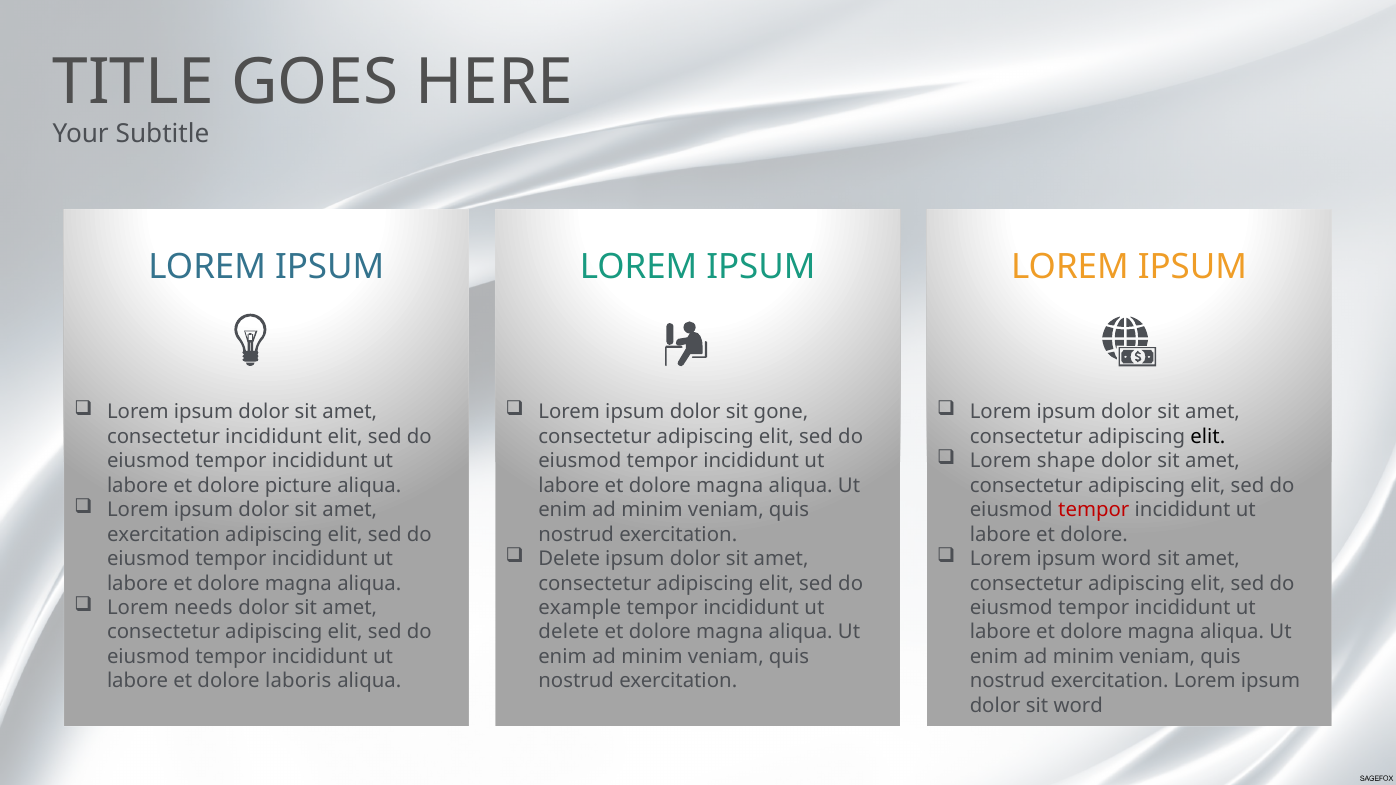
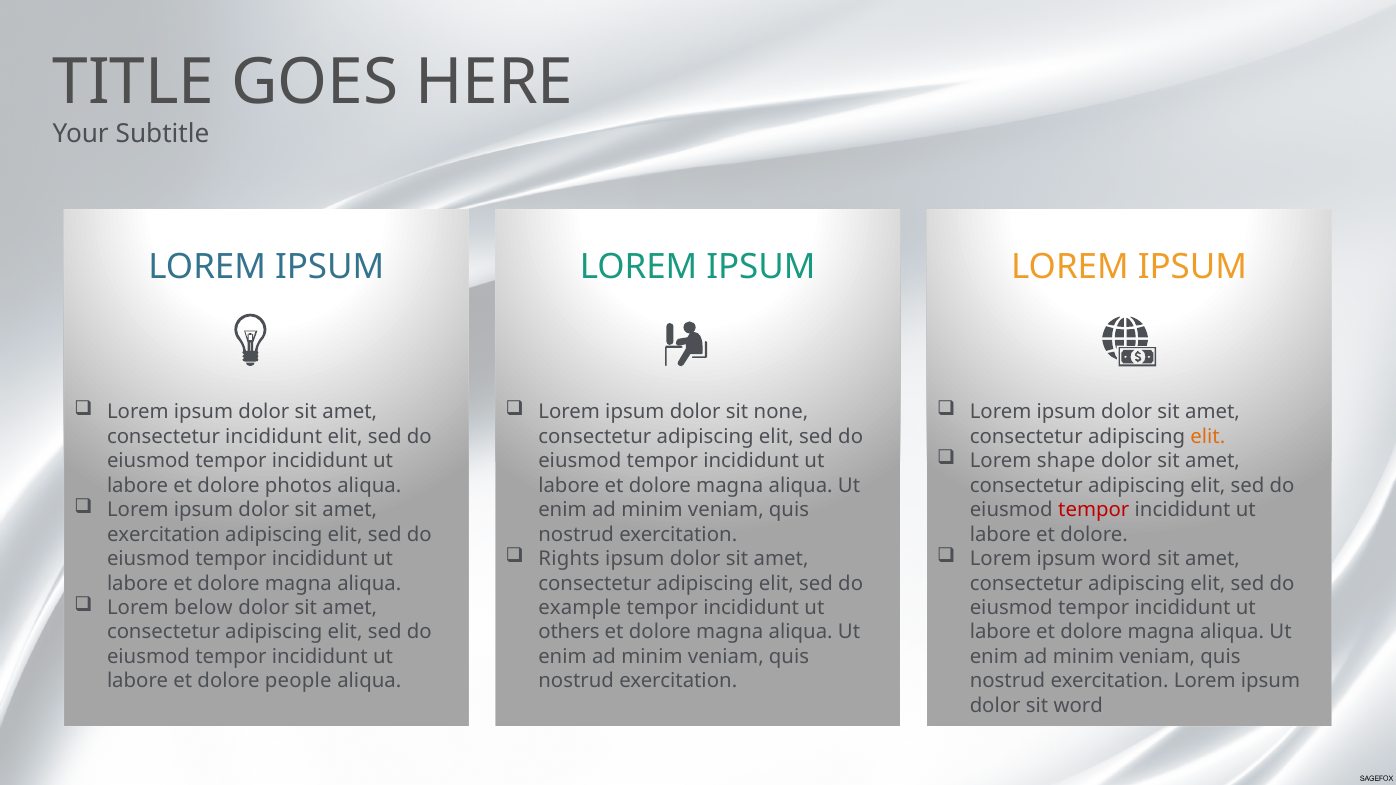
gone: gone -> none
elit at (1208, 437) colour: black -> orange
picture: picture -> photos
Delete at (569, 559): Delete -> Rights
needs: needs -> below
delete at (569, 632): delete -> others
laboris: laboris -> people
